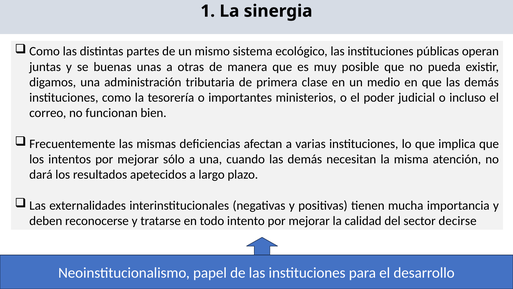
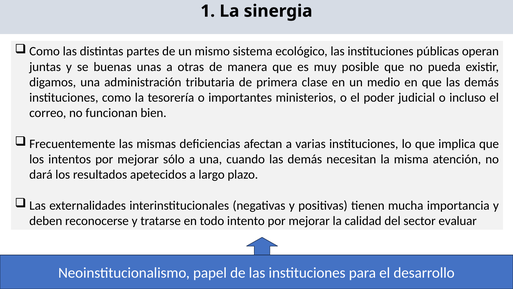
decirse: decirse -> evaluar
